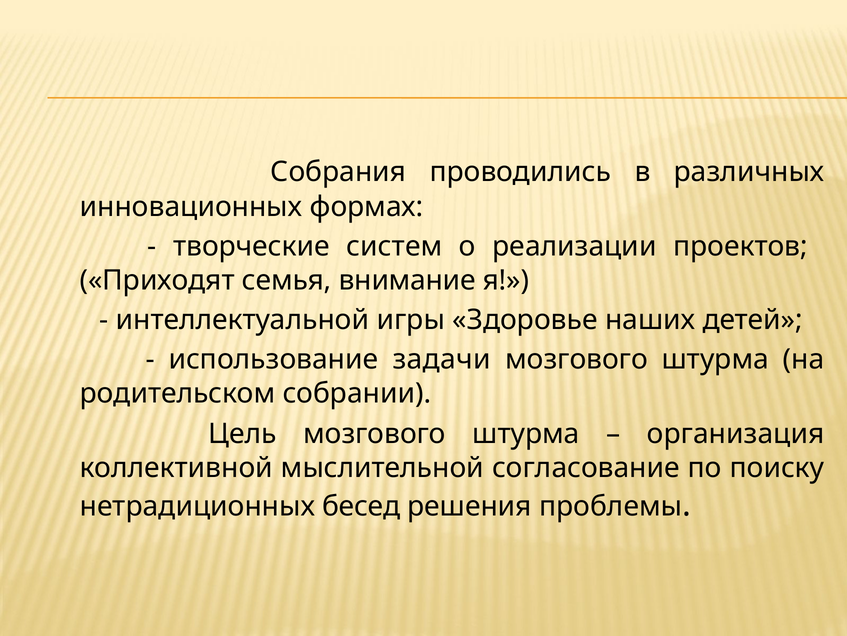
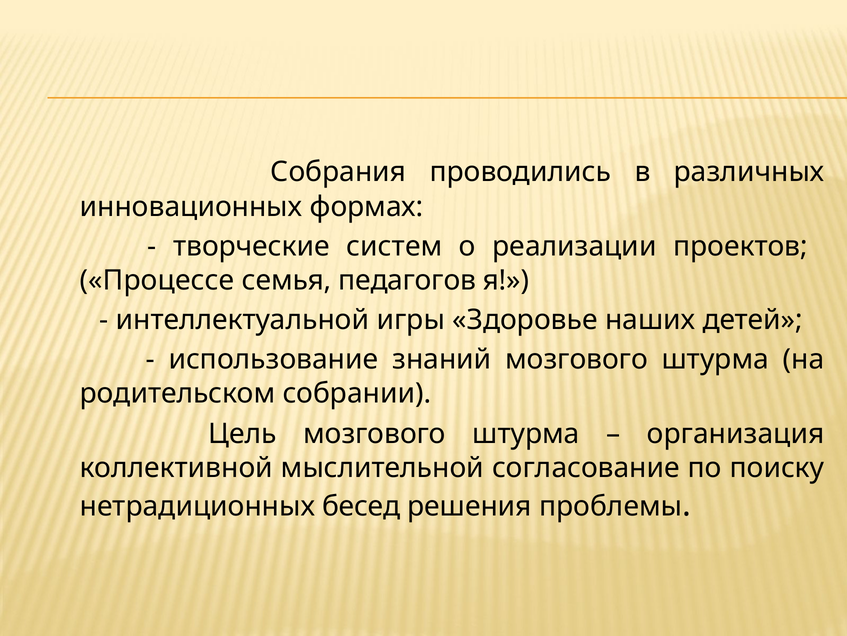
Приходят: Приходят -> Процессе
внимание: внимание -> педагогов
задачи: задачи -> знаний
